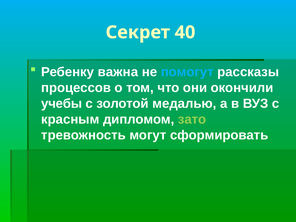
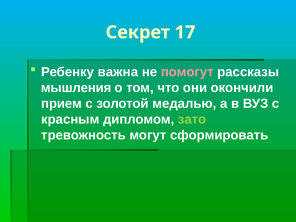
40: 40 -> 17
помогут colour: light blue -> pink
процессов: процессов -> мышления
учебы: учебы -> прием
